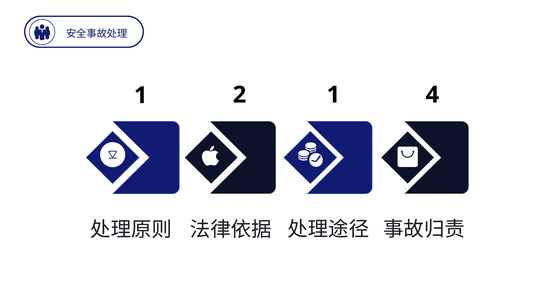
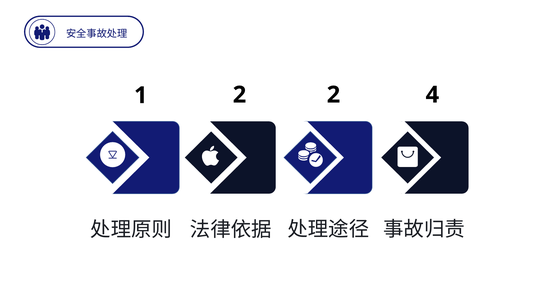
2 1: 1 -> 2
